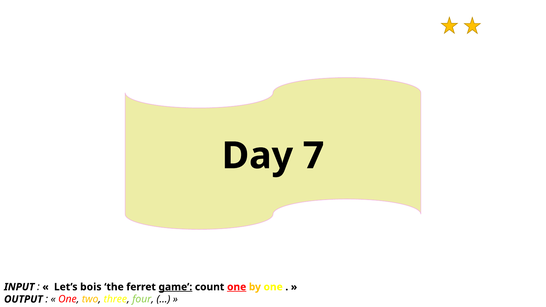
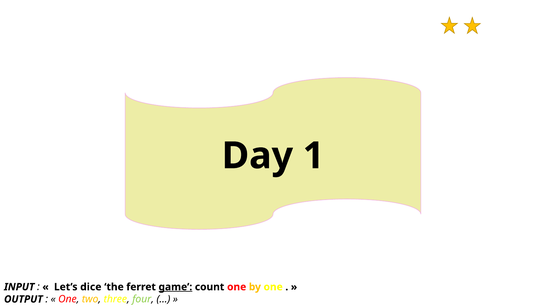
7: 7 -> 1
bois: bois -> dice
one at (237, 287) underline: present -> none
